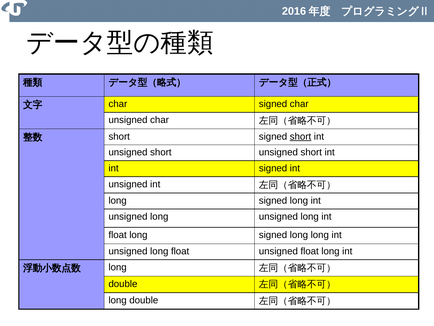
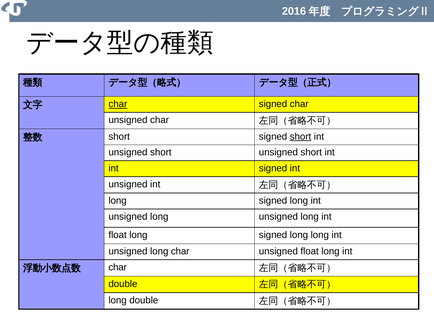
char at (118, 104) underline: none -> present
long float: float -> char
long at (118, 267): long -> char
